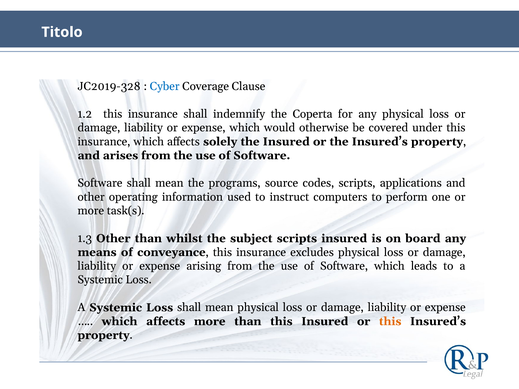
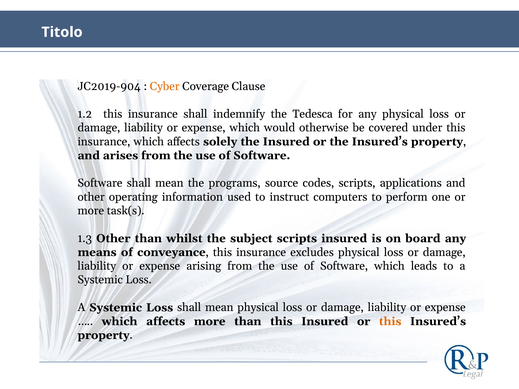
JC2019-328: JC2019-328 -> JC2019-904
Cyber colour: blue -> orange
Coperta: Coperta -> Tedesca
